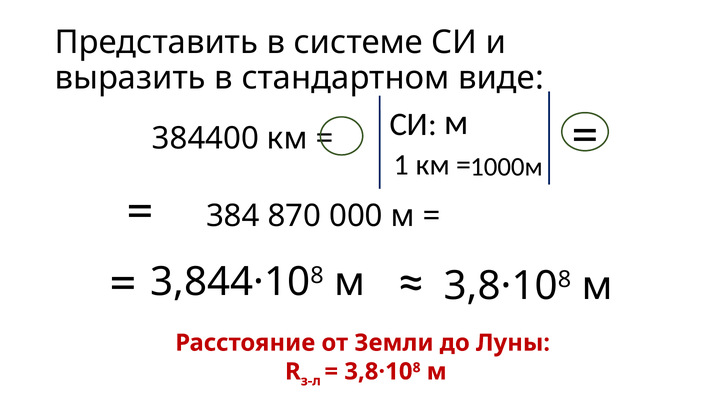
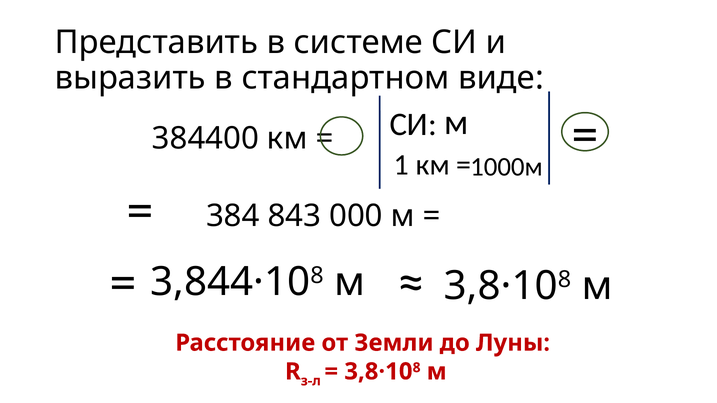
870: 870 -> 843
